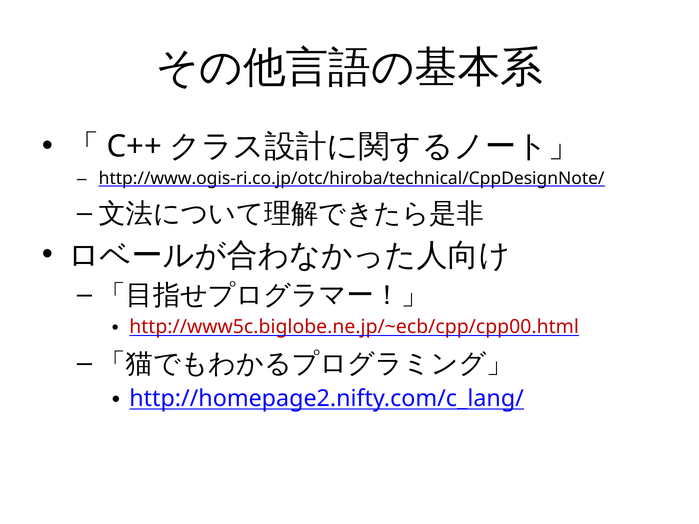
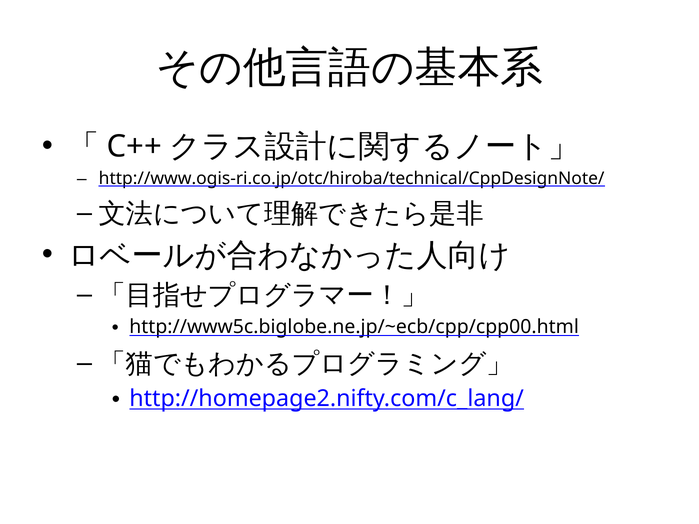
http://www5c.biglobe.ne.jp/~ecb/cpp/cpp00.html colour: red -> black
